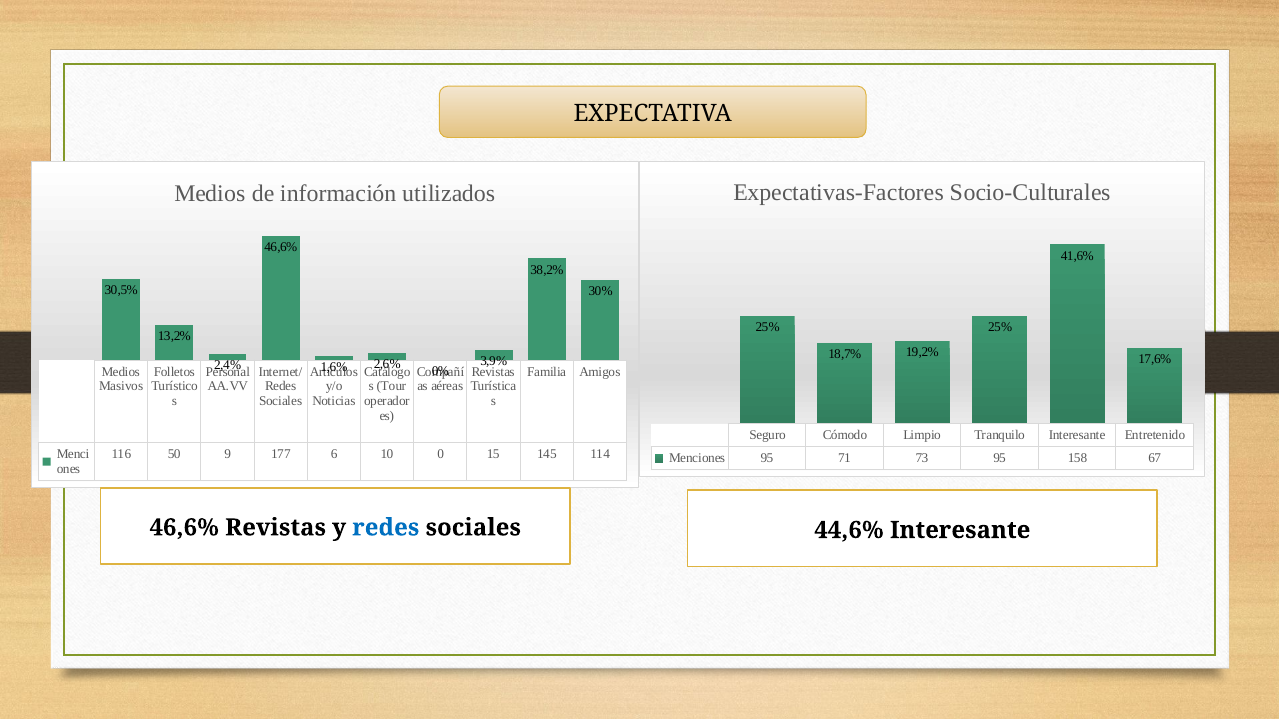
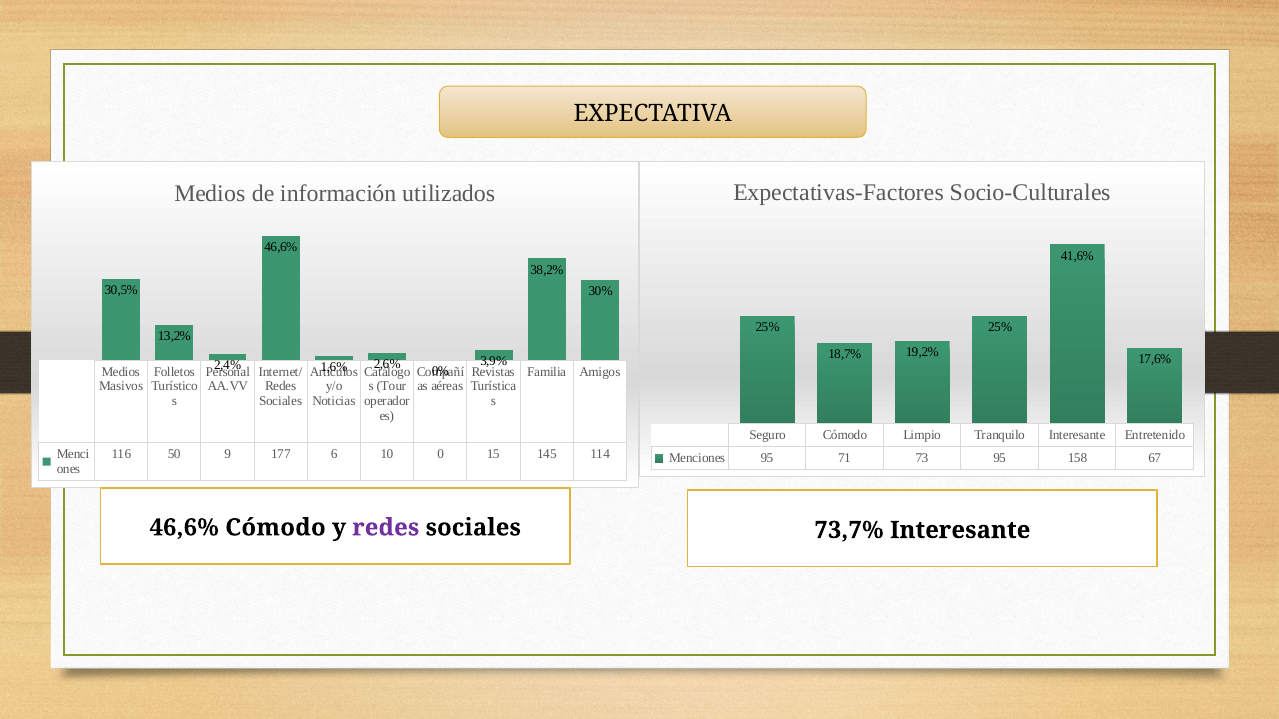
46,6% Revistas: Revistas -> Cómodo
redes at (386, 528) colour: blue -> purple
44,6%: 44,6% -> 73,7%
